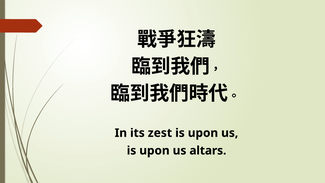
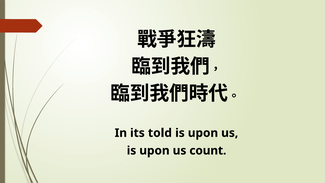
zest: zest -> told
altars: altars -> count
